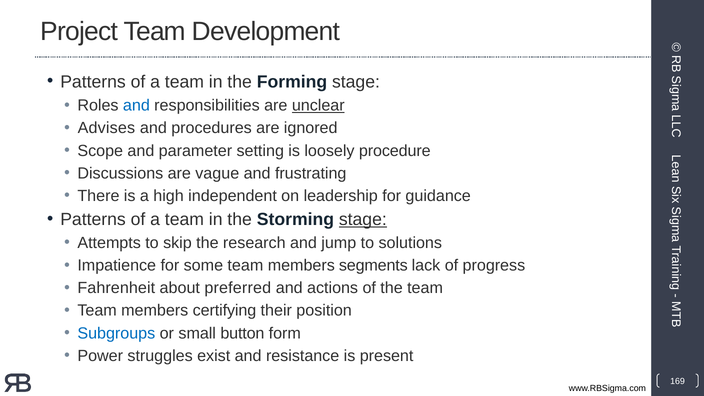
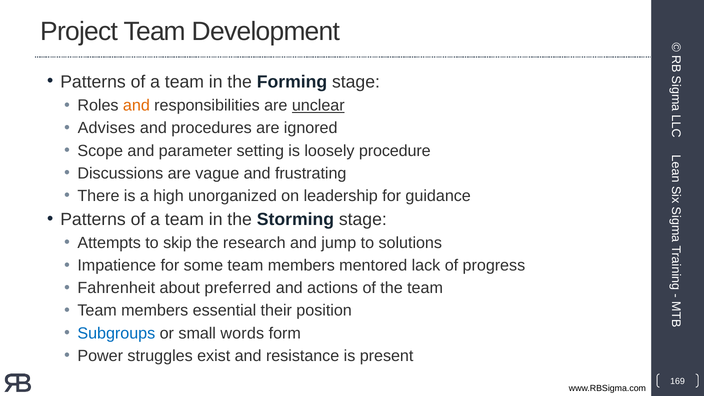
and at (136, 106) colour: blue -> orange
independent: independent -> unorganized
stage at (363, 220) underline: present -> none
segments: segments -> mentored
certifying: certifying -> essential
button: button -> words
